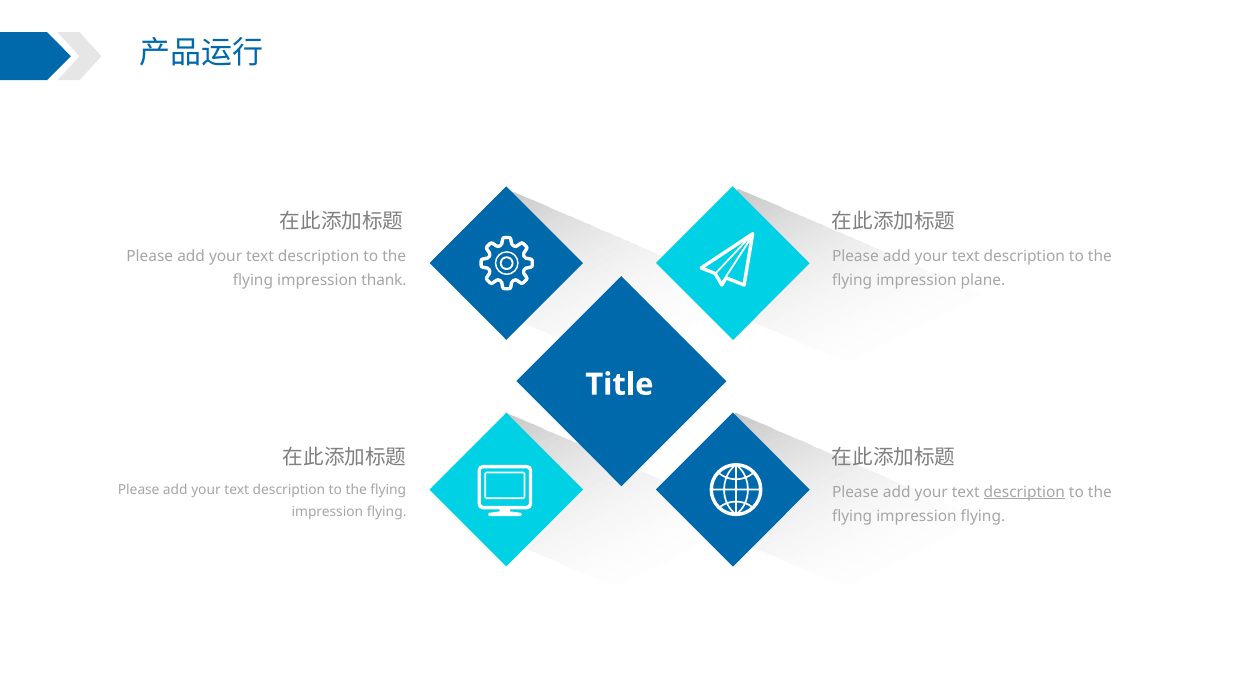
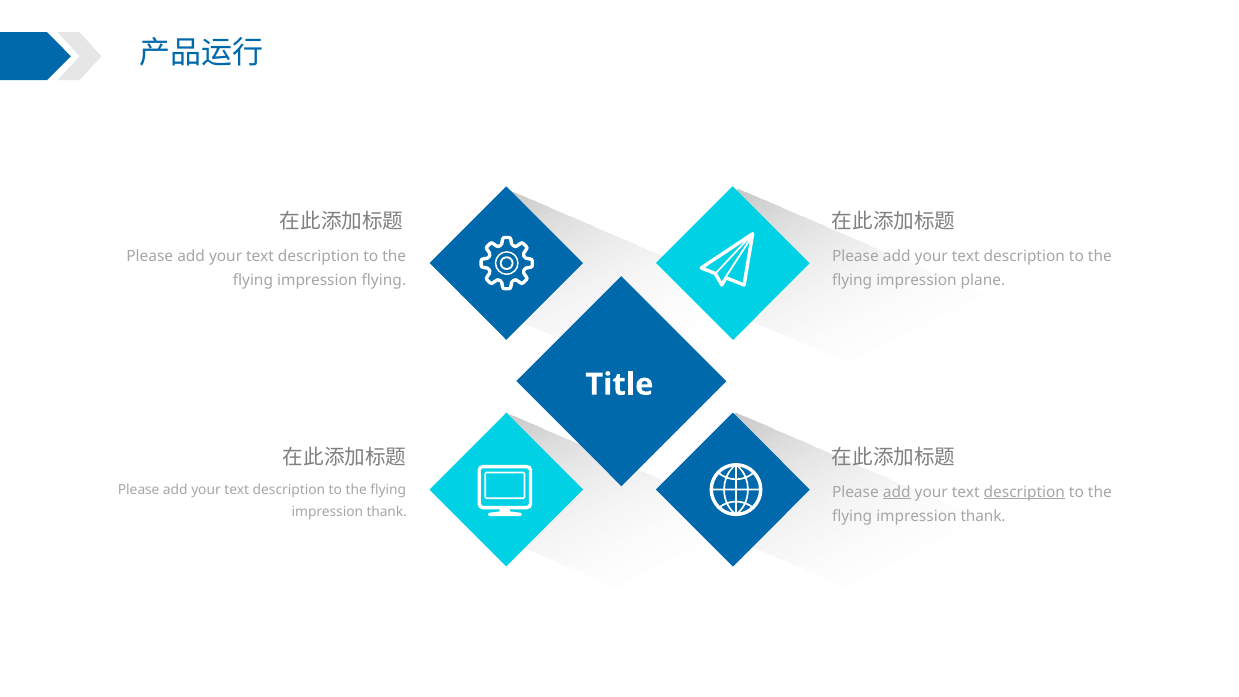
impression thank: thank -> flying
add at (897, 492) underline: none -> present
flying at (387, 512): flying -> thank
flying at (983, 516): flying -> thank
